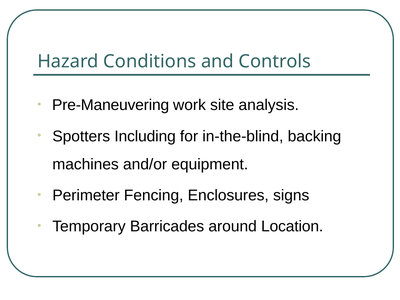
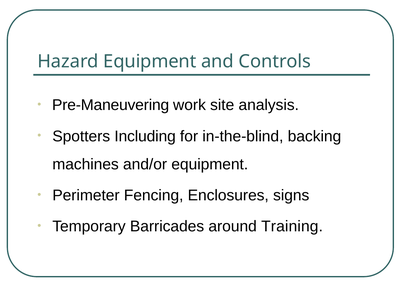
Hazard Conditions: Conditions -> Equipment
Location: Location -> Training
